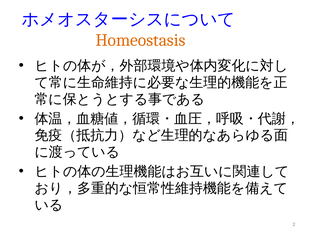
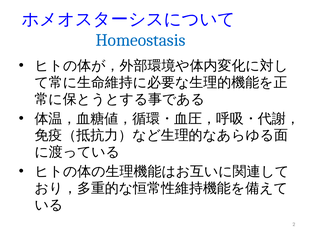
Homeostasis colour: orange -> blue
